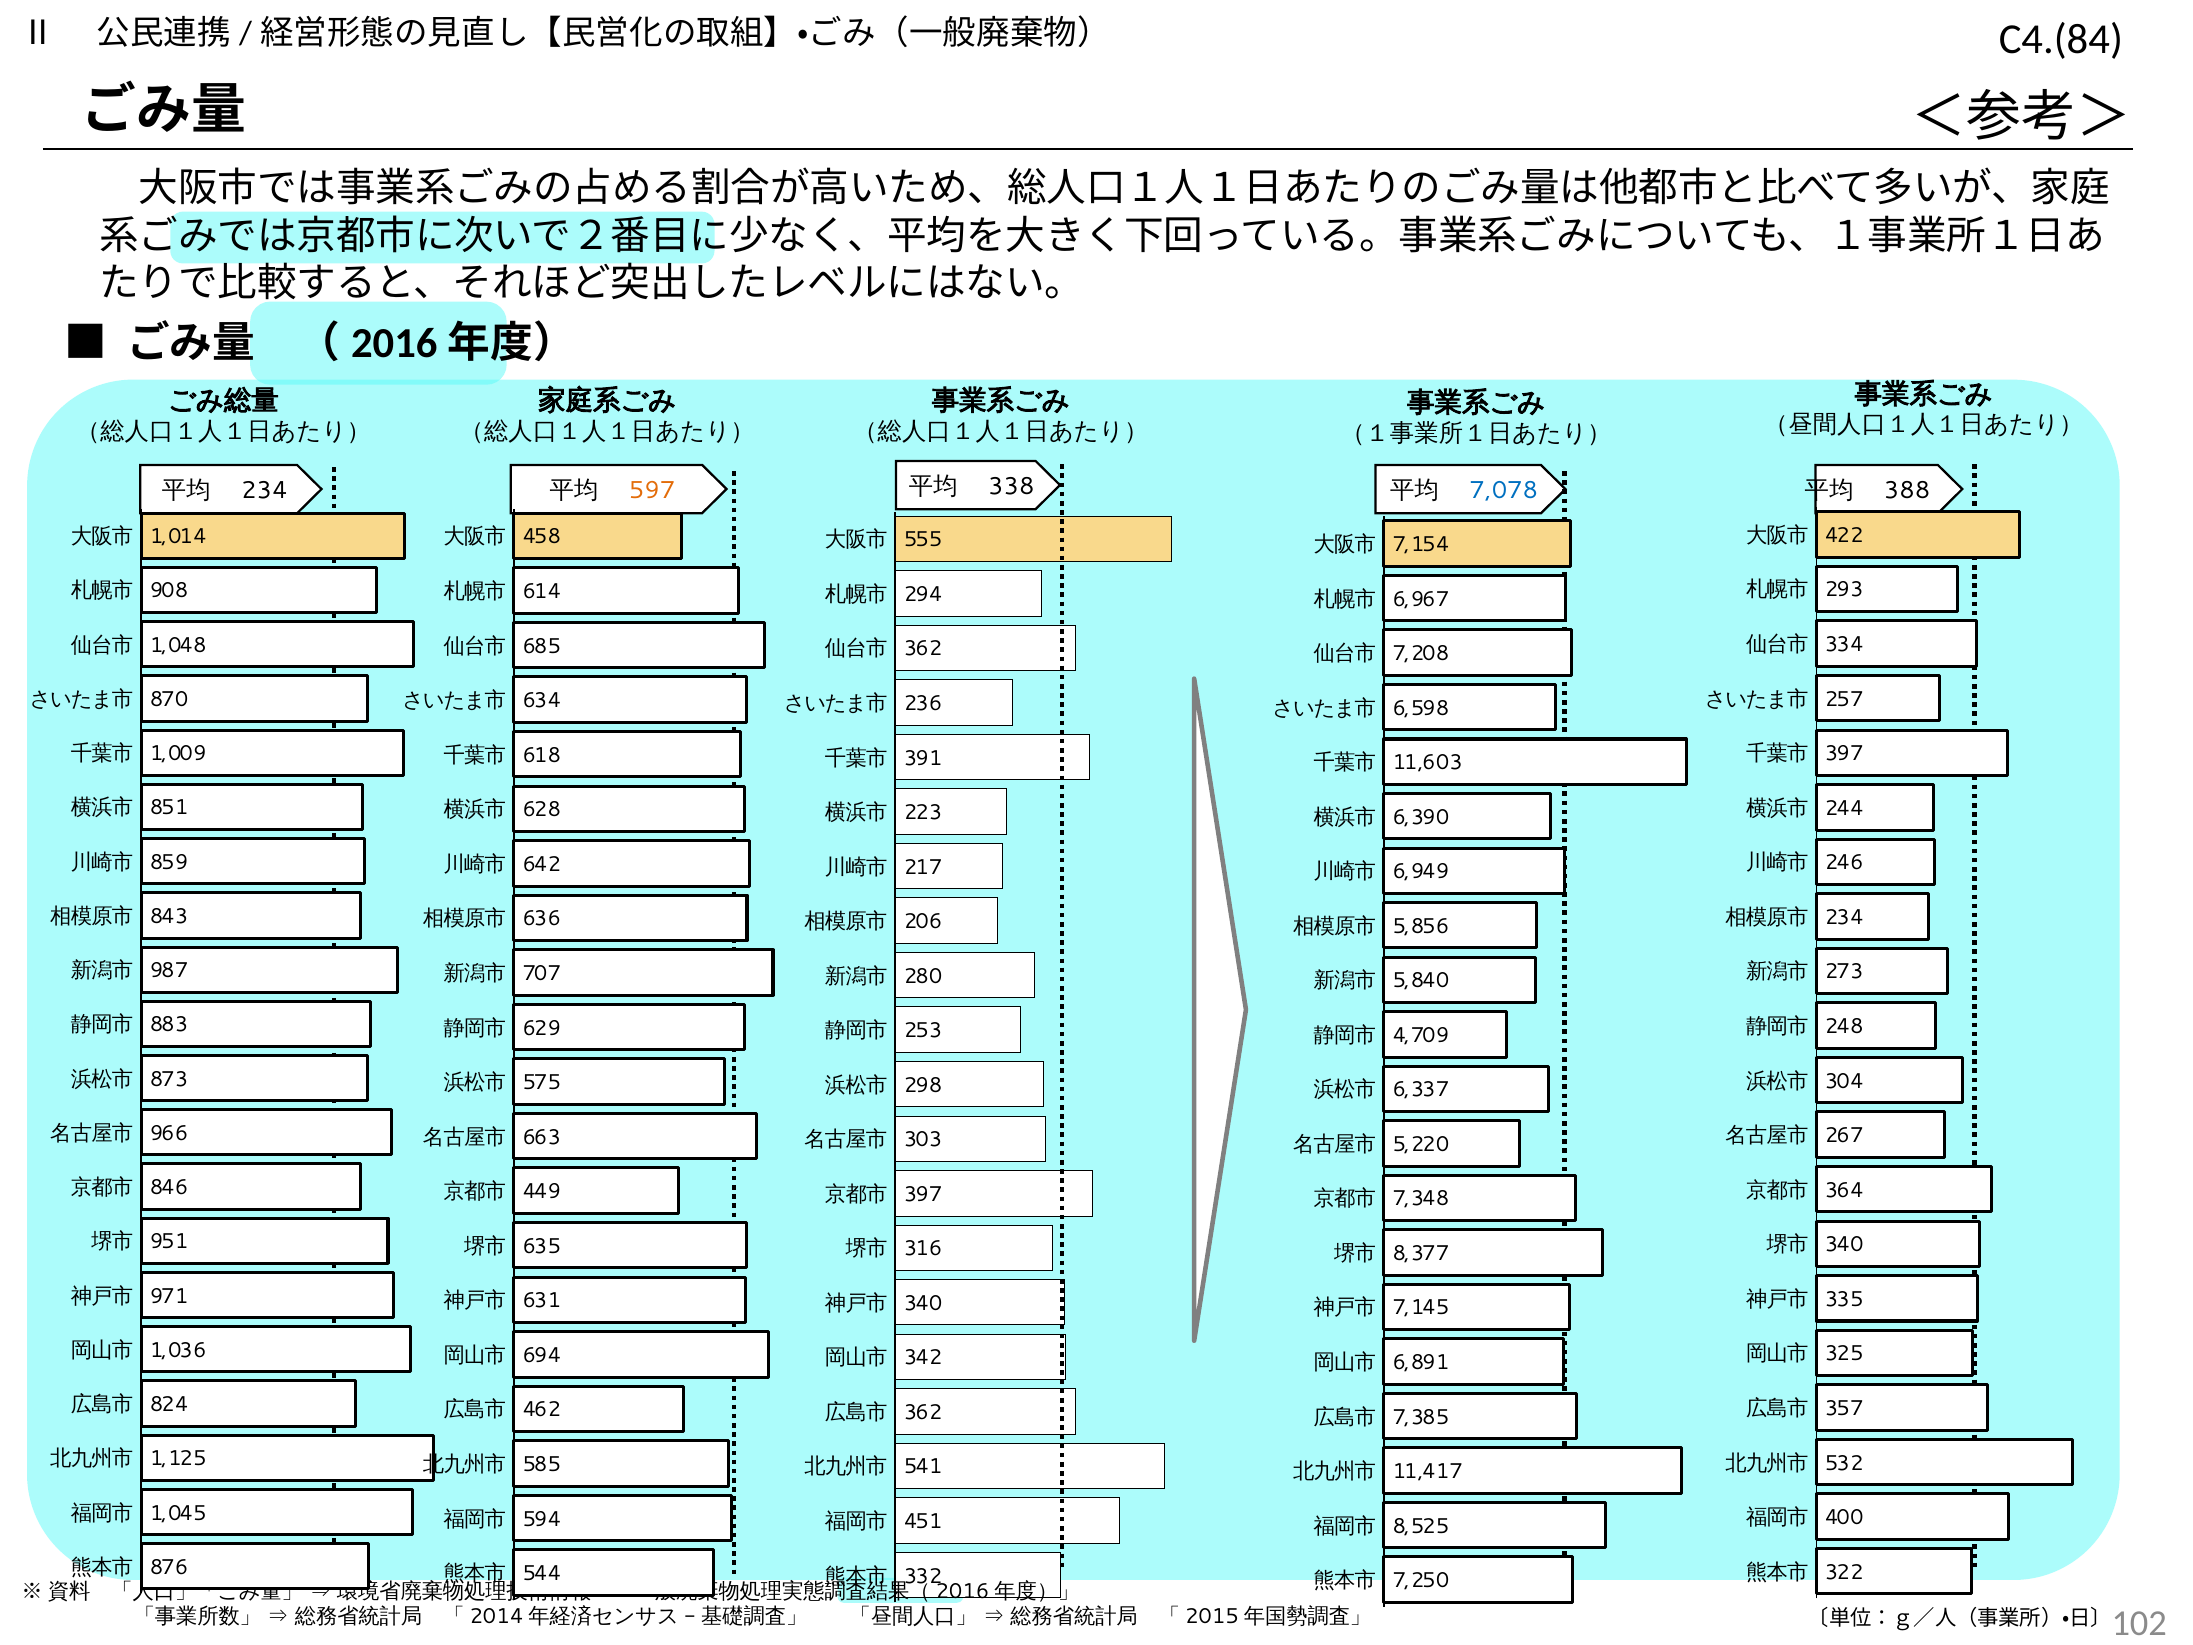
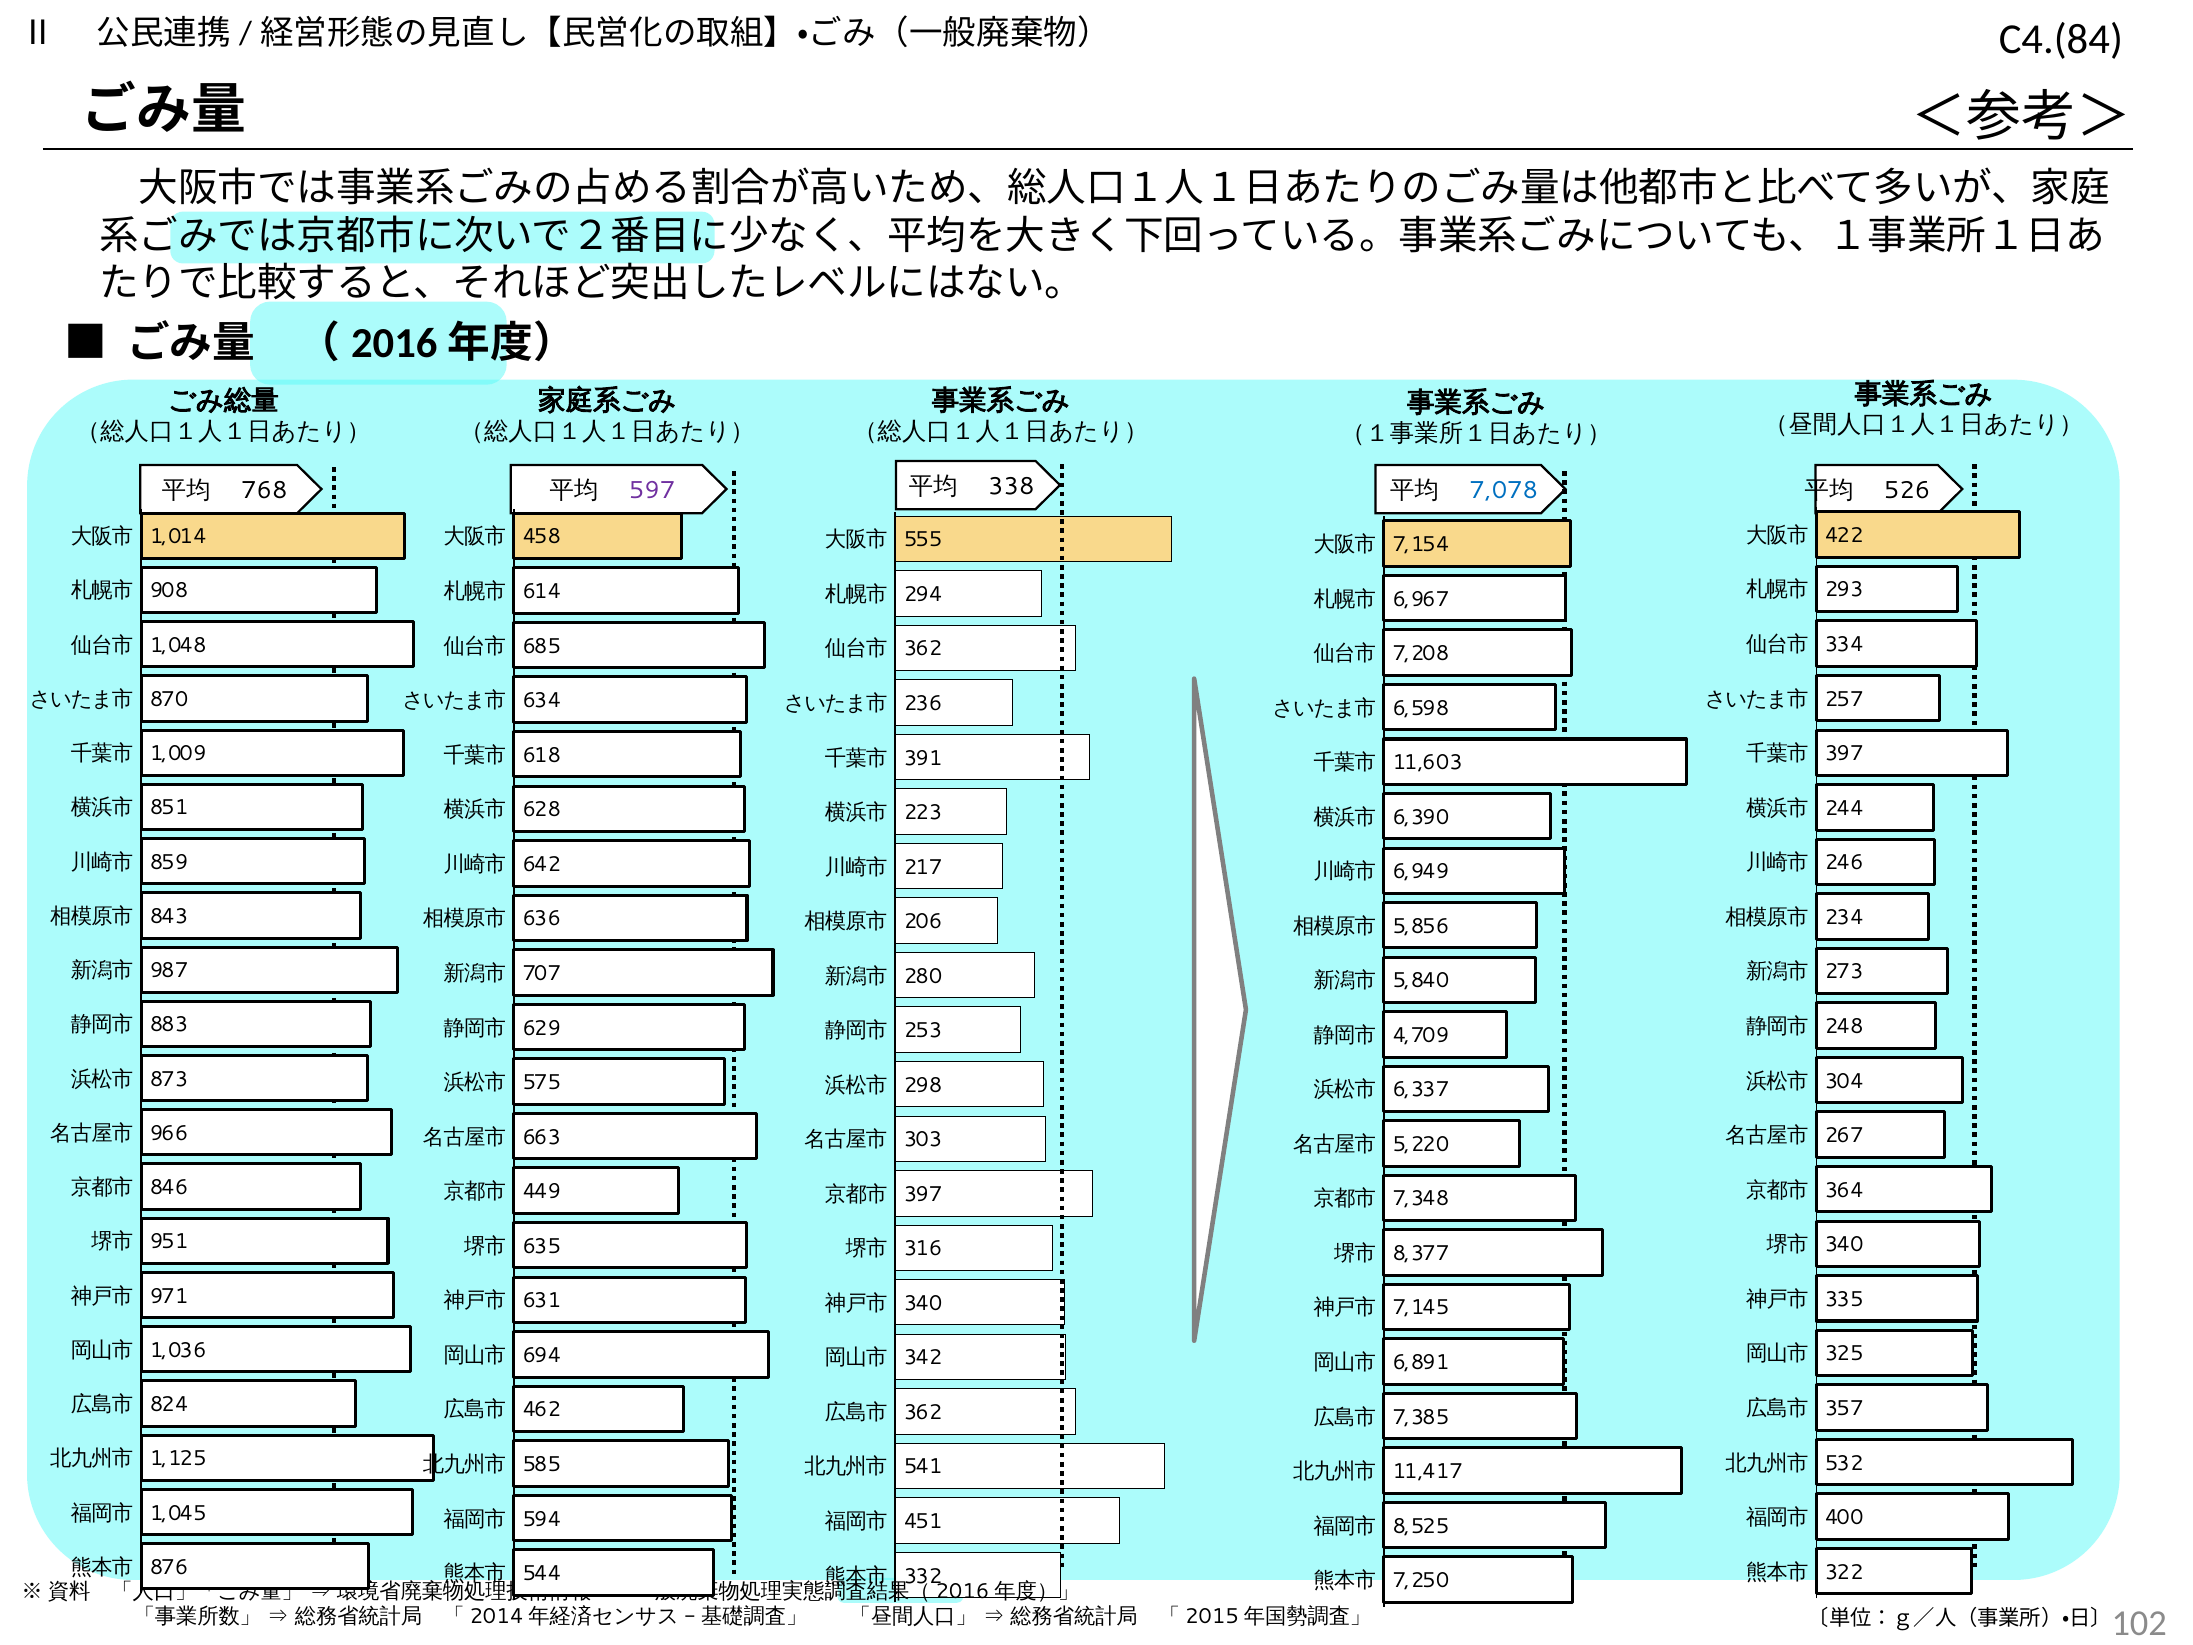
234 at (264, 491): 234 -> 768
597 colour: orange -> purple
388: 388 -> 526
